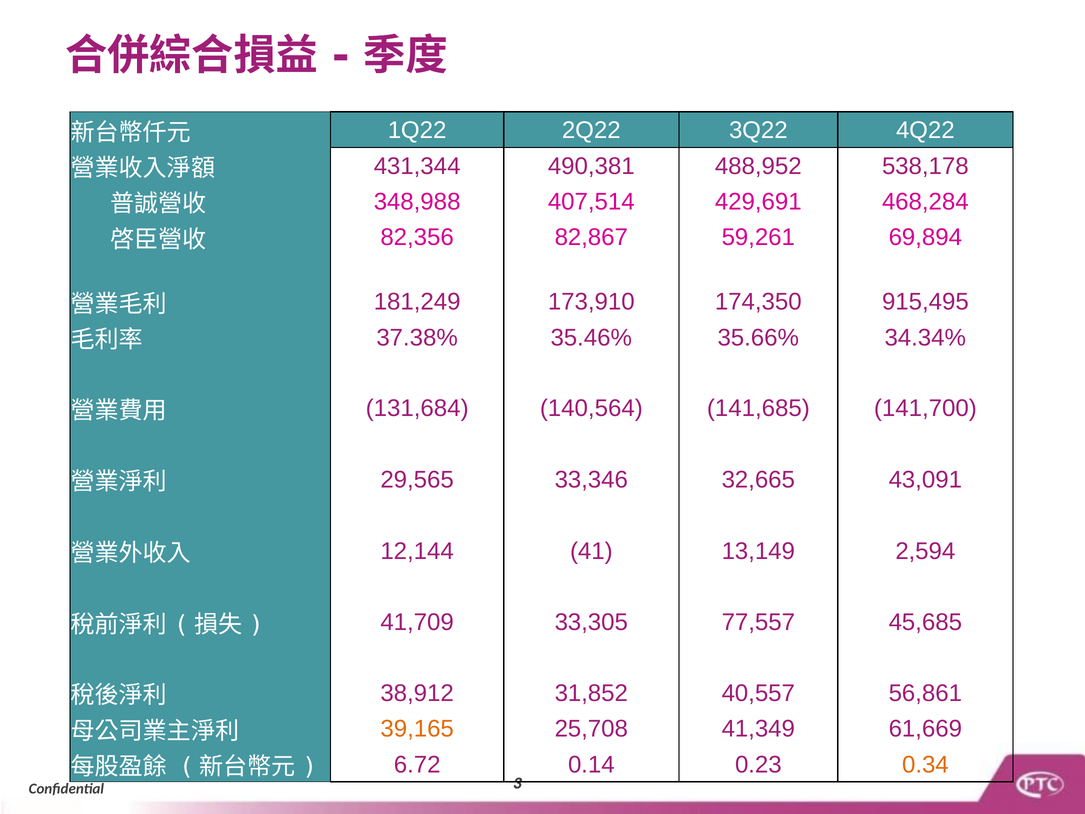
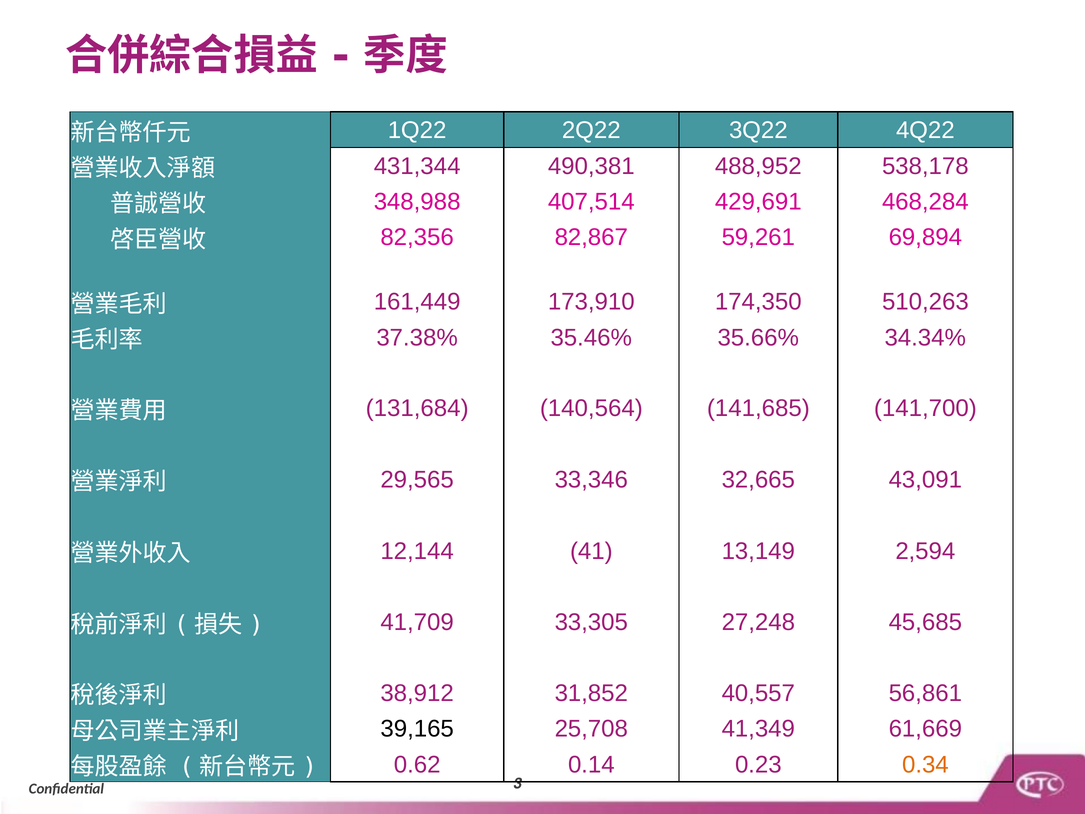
181,249: 181,249 -> 161,449
915,495: 915,495 -> 510,263
77,557: 77,557 -> 27,248
39,165 colour: orange -> black
6.72: 6.72 -> 0.62
